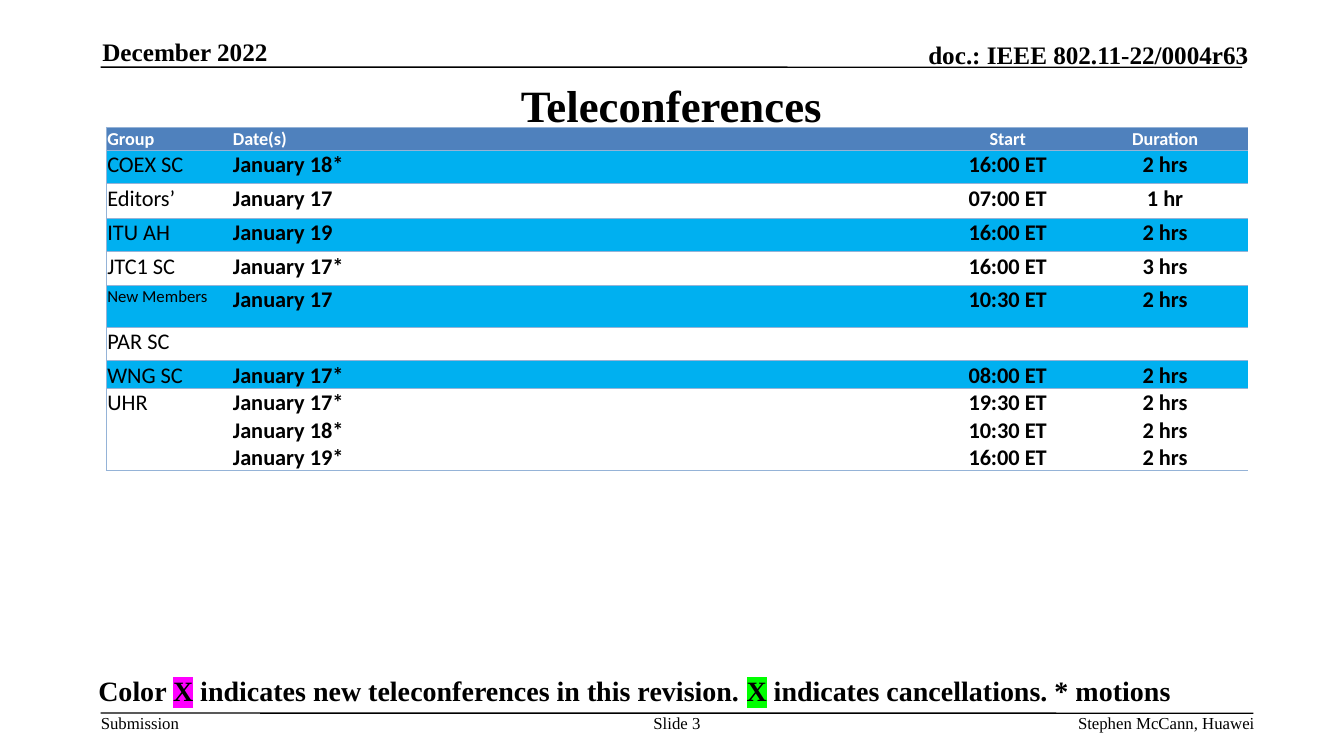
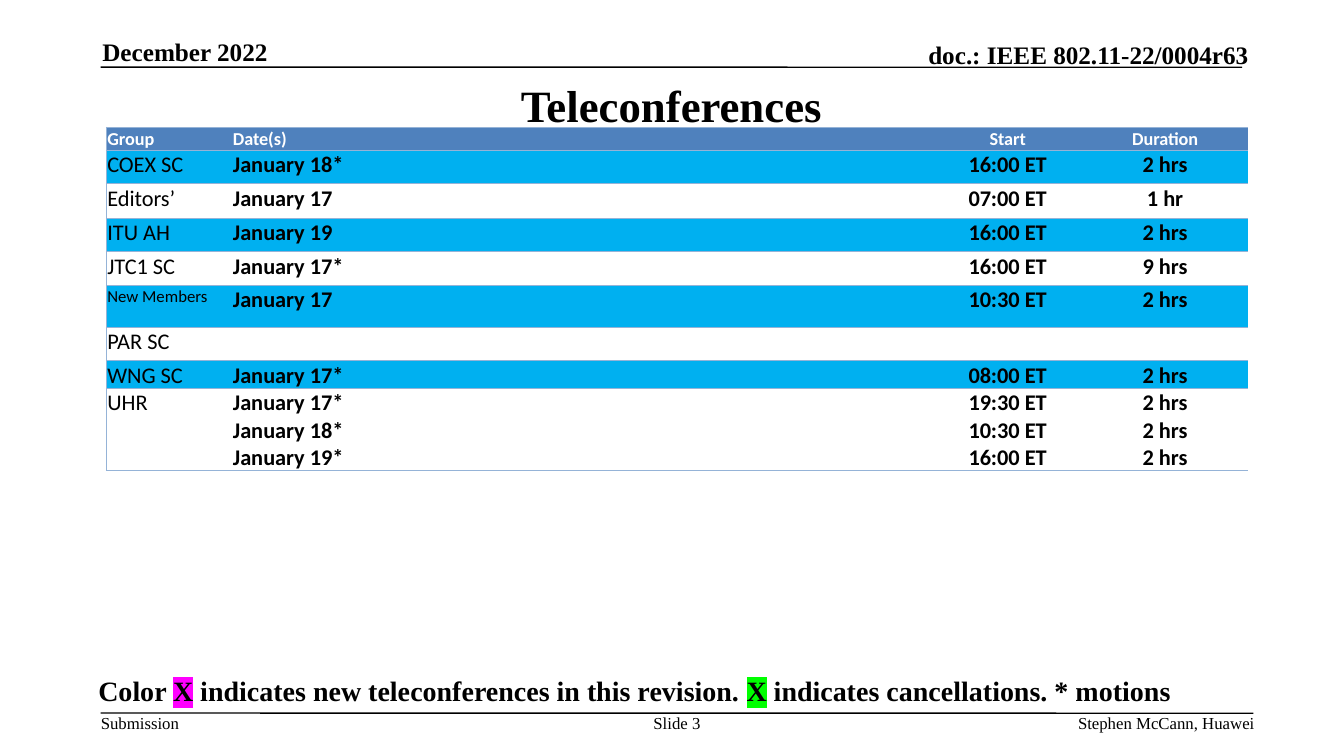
ET 3: 3 -> 9
